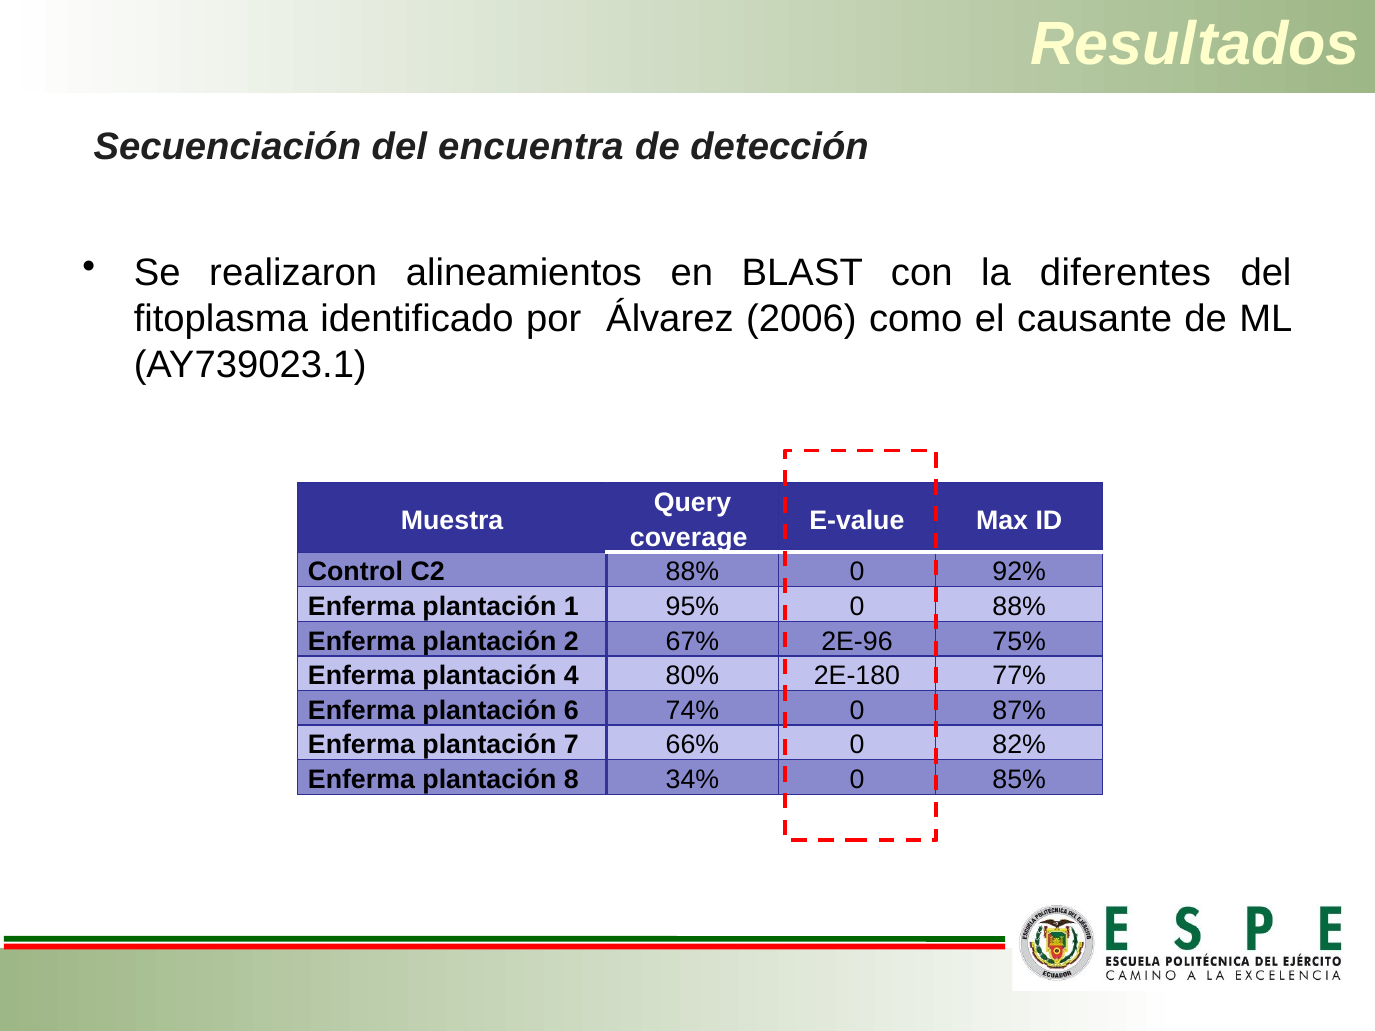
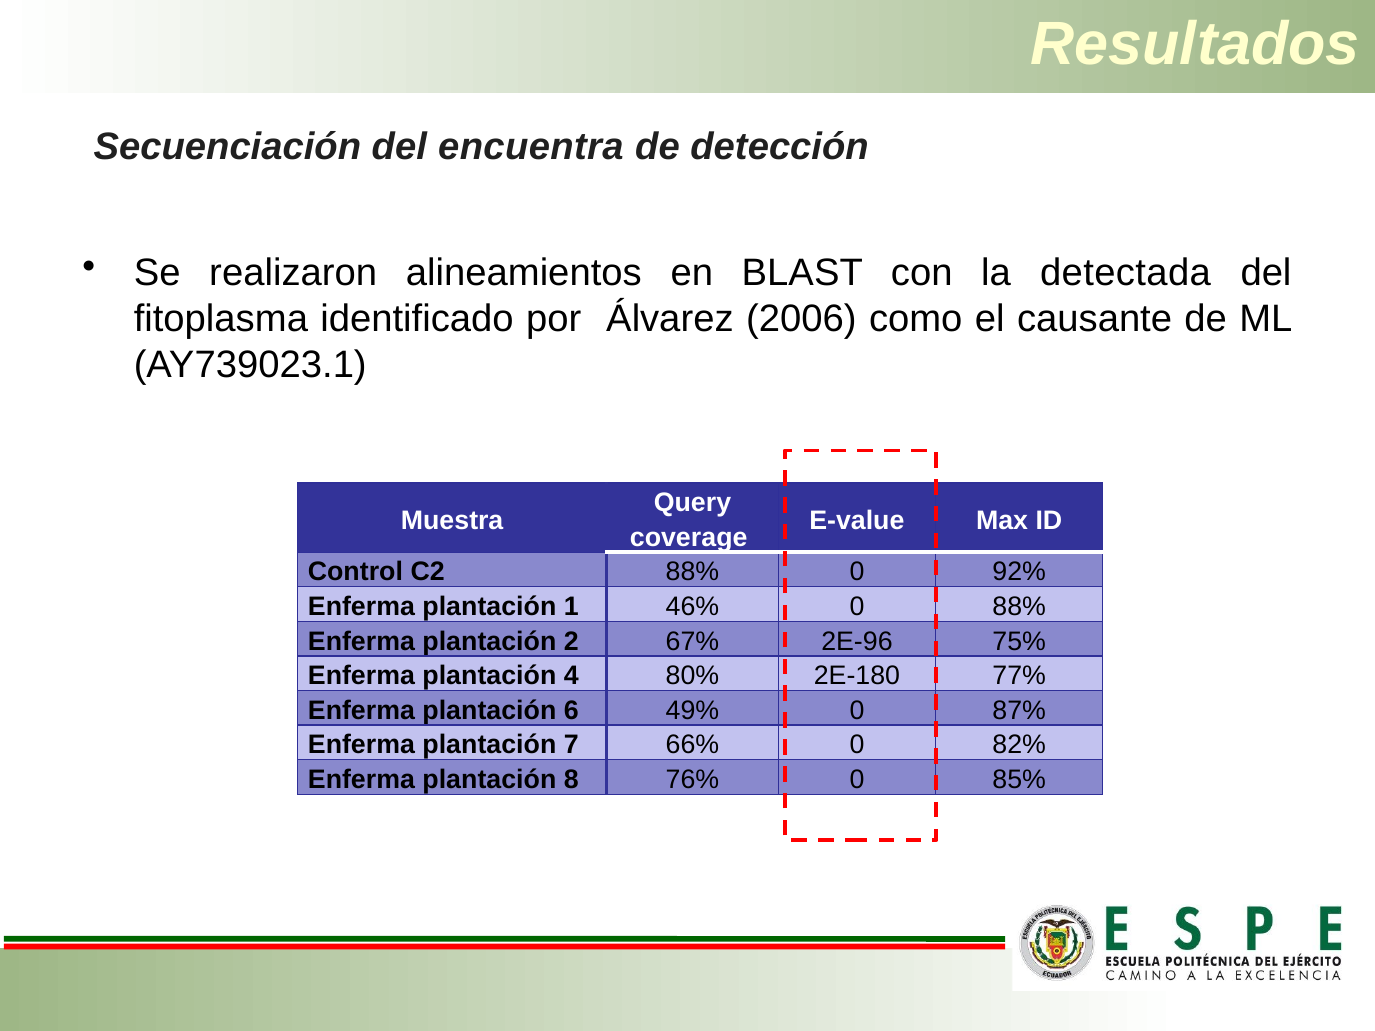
diferentes: diferentes -> detectada
95%: 95% -> 46%
74%: 74% -> 49%
34%: 34% -> 76%
